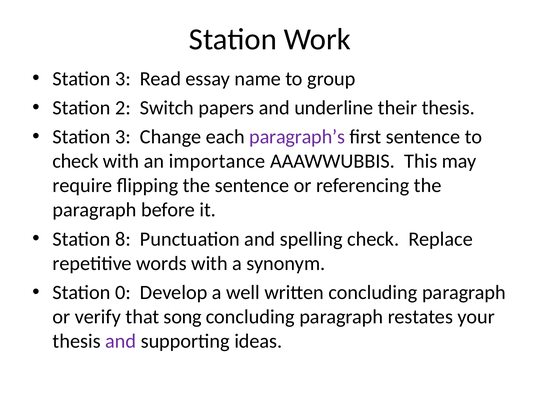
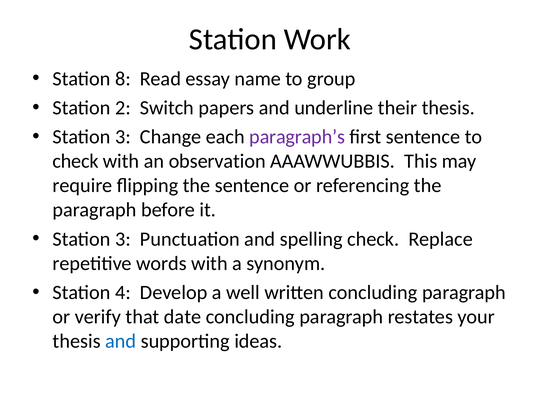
3 at (123, 79): 3 -> 8
importance: importance -> observation
8 at (123, 239): 8 -> 3
0: 0 -> 4
song: song -> date
and at (121, 341) colour: purple -> blue
